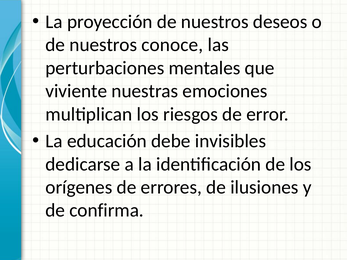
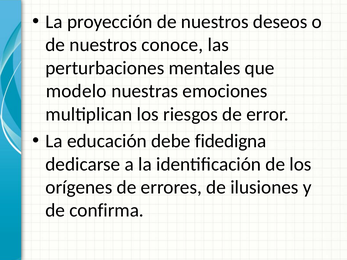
viviente: viviente -> modelo
invisibles: invisibles -> fidedigna
